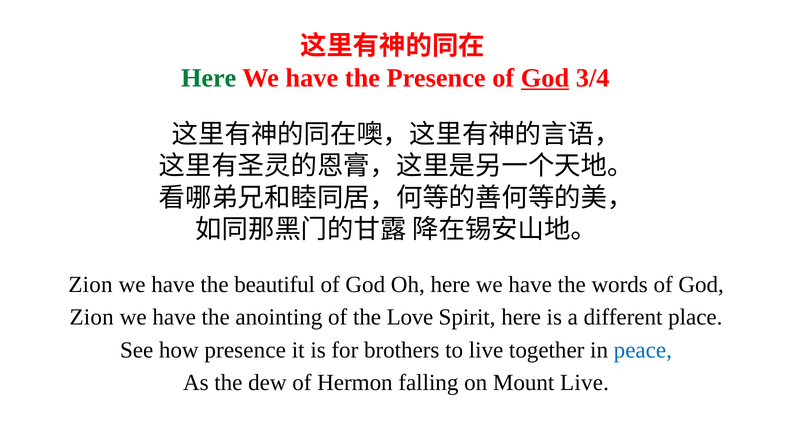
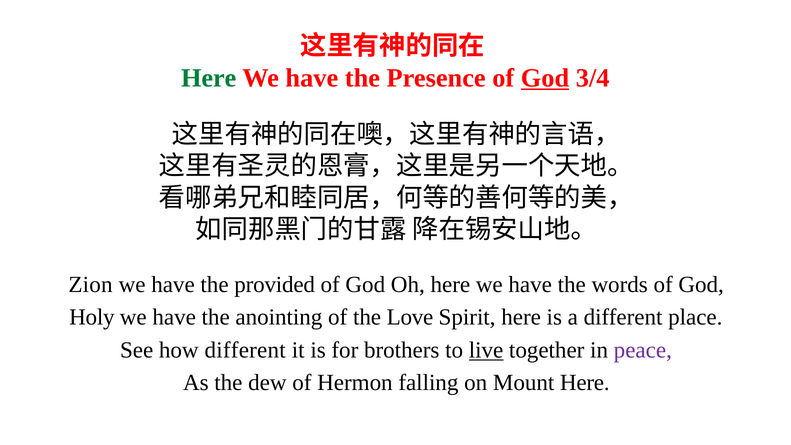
beautiful: beautiful -> provided
Zion at (92, 317): Zion -> Holy
how presence: presence -> different
live at (486, 350) underline: none -> present
peace colour: blue -> purple
Mount Live: Live -> Here
